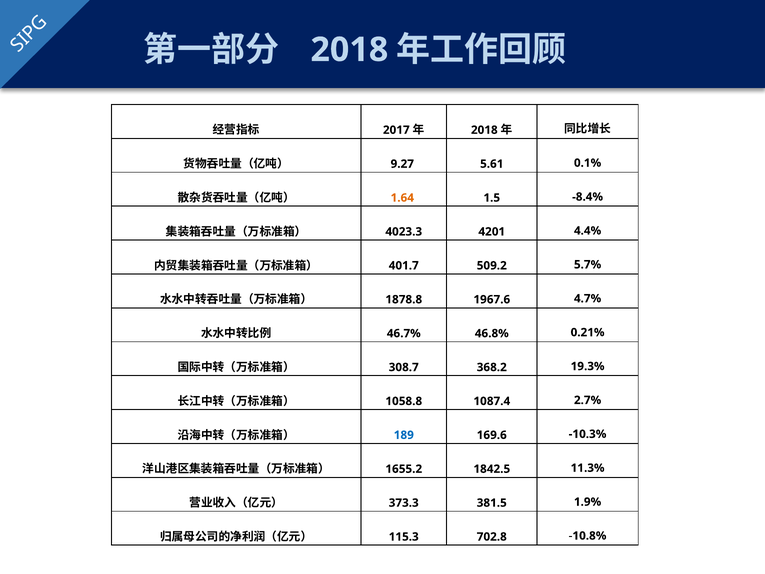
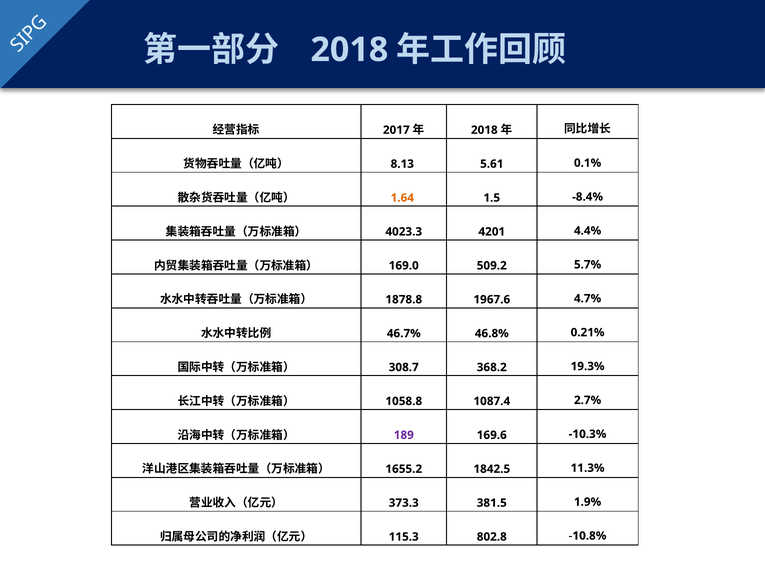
9.27: 9.27 -> 8.13
401.7: 401.7 -> 169.0
189 colour: blue -> purple
702.8: 702.8 -> 802.8
